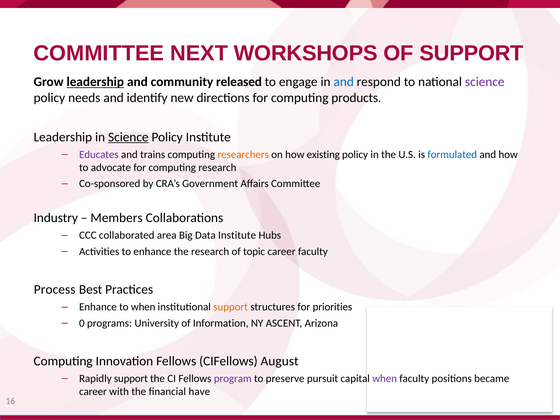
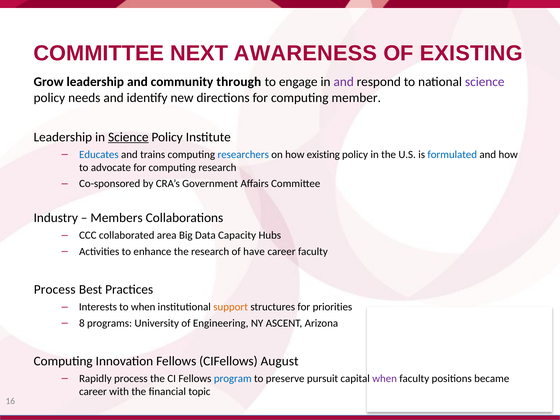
WORKSHOPS: WORKSHOPS -> AWARENESS
OF SUPPORT: SUPPORT -> EXISTING
leadership at (95, 82) underline: present -> none
released: released -> through
and at (344, 82) colour: blue -> purple
products: products -> member
Educates colour: purple -> blue
researchers colour: orange -> blue
Data Institute: Institute -> Capacity
topic: topic -> have
Enhance at (98, 307): Enhance -> Interests
0: 0 -> 8
Information: Information -> Engineering
Rapidly support: support -> process
program colour: purple -> blue
have: have -> topic
